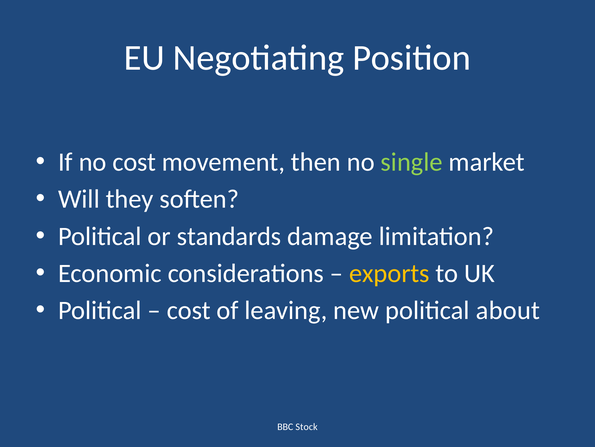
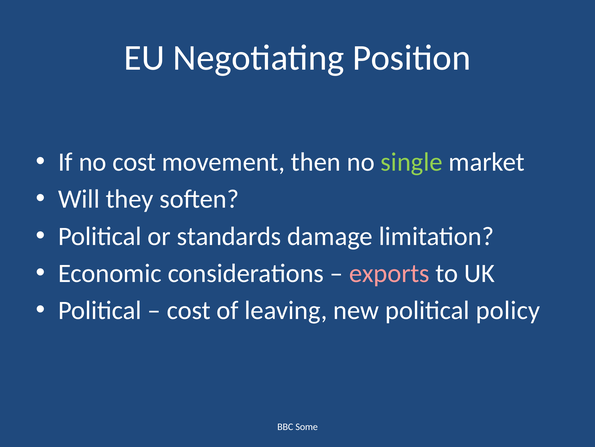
exports colour: yellow -> pink
about: about -> policy
Stock: Stock -> Some
